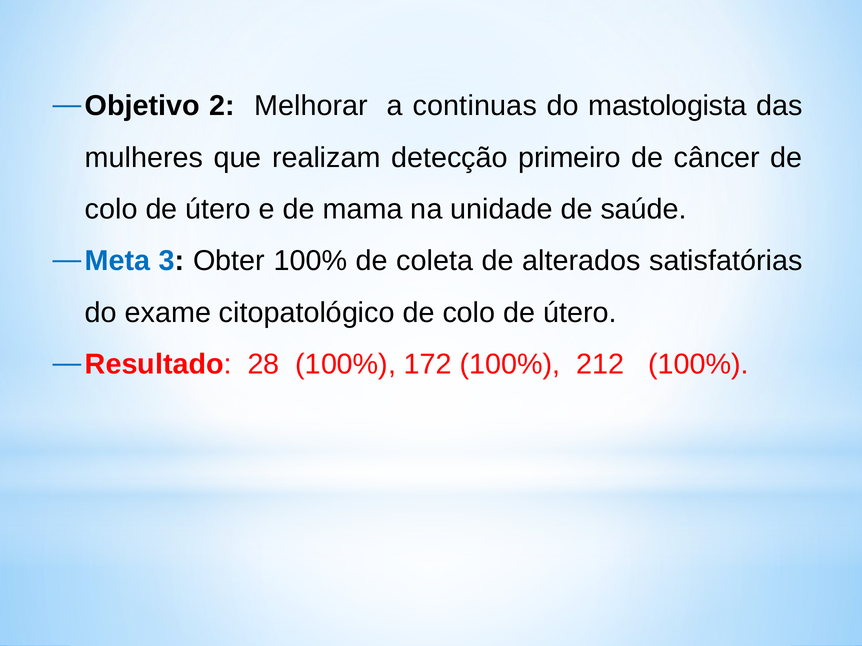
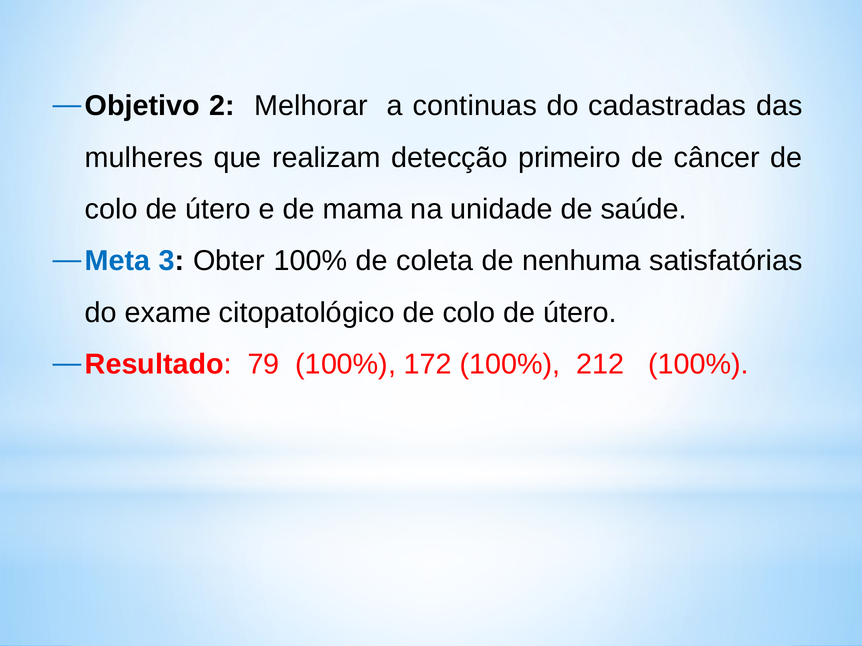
mastologista: mastologista -> cadastradas
alterados: alterados -> nenhuma
28: 28 -> 79
